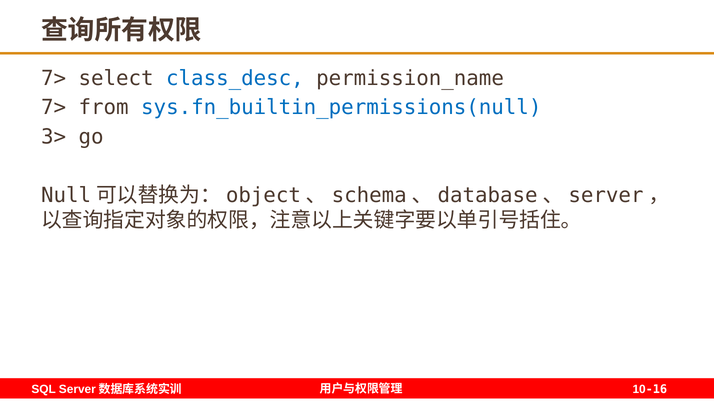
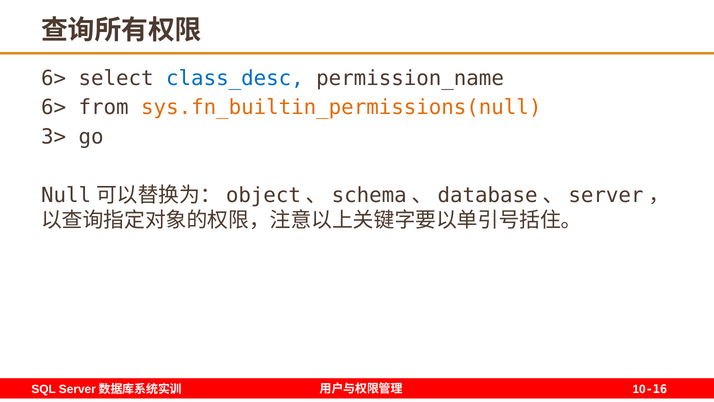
7> at (54, 78): 7> -> 6>
7> at (54, 107): 7> -> 6>
sys.fn_builtin_permissions(null colour: blue -> orange
